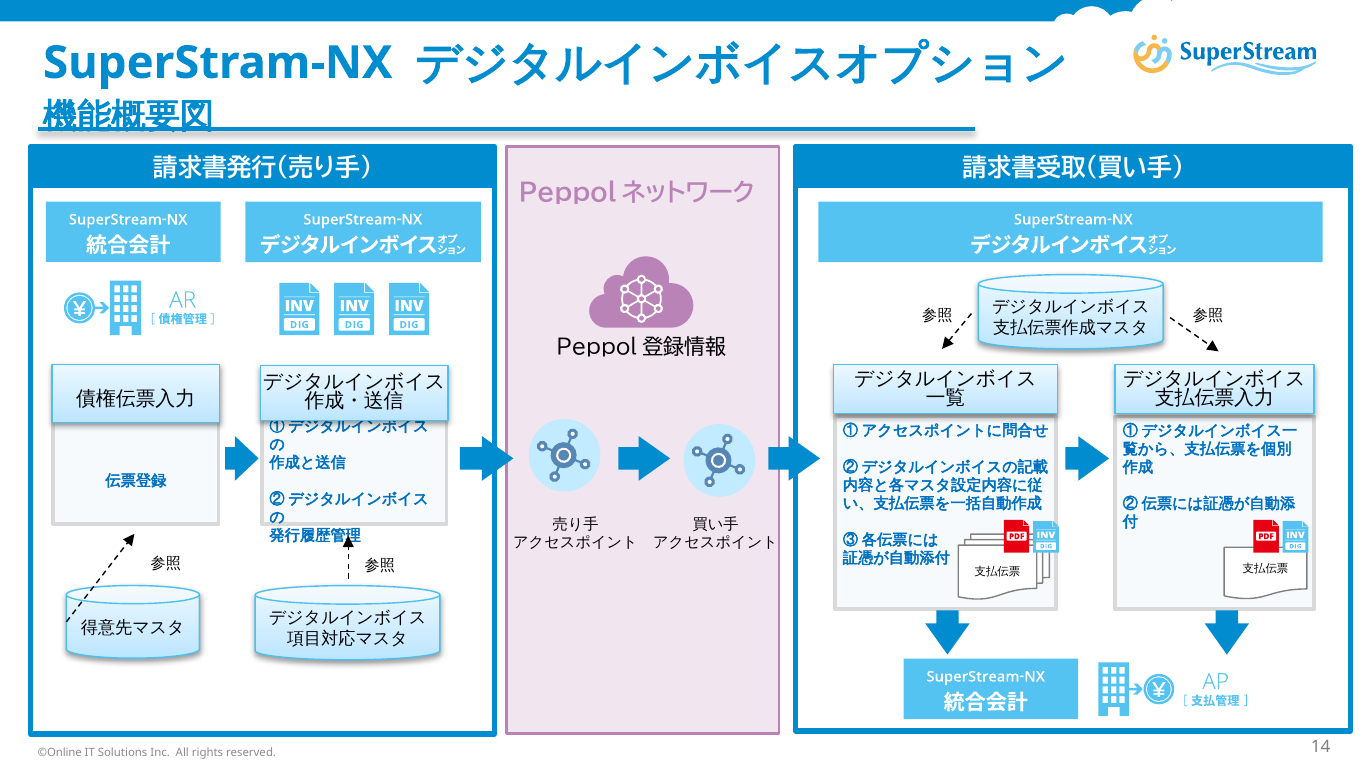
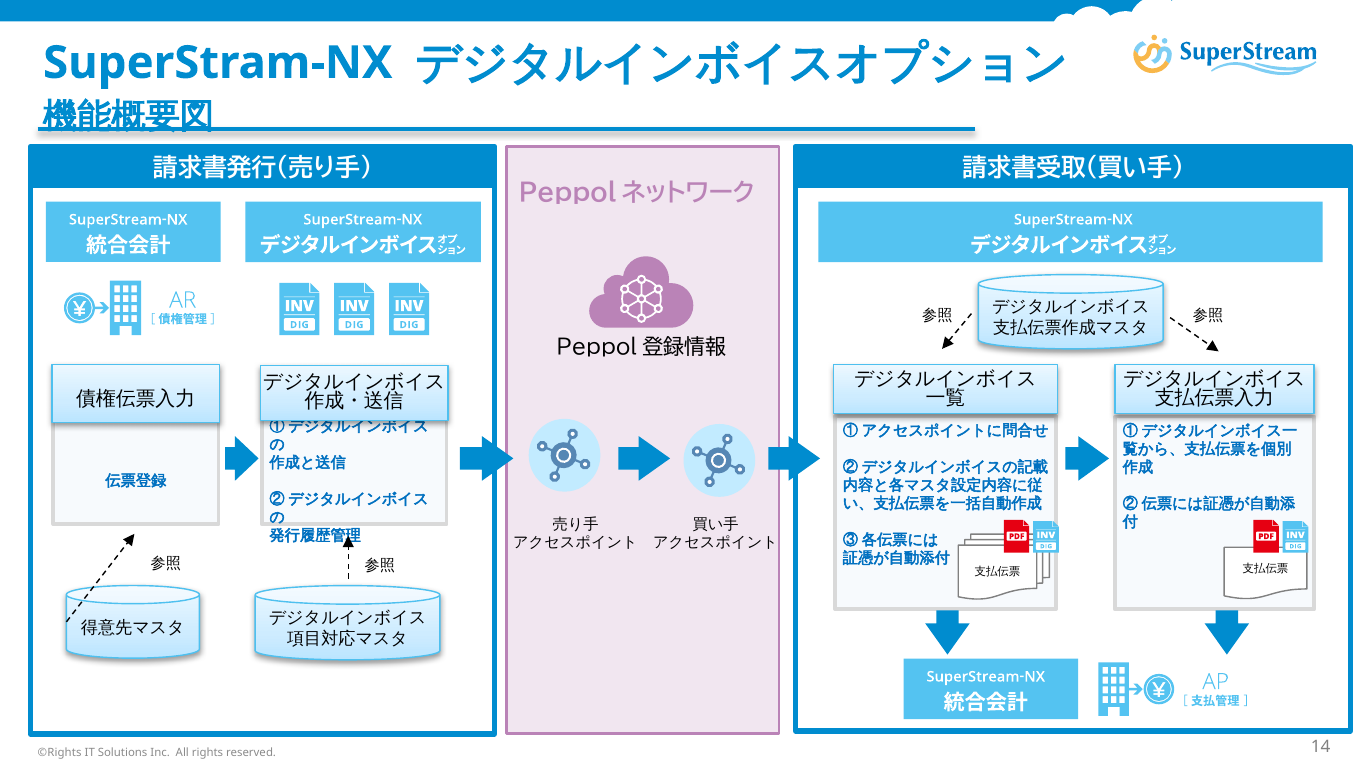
©Online: ©Online -> ©Rights
